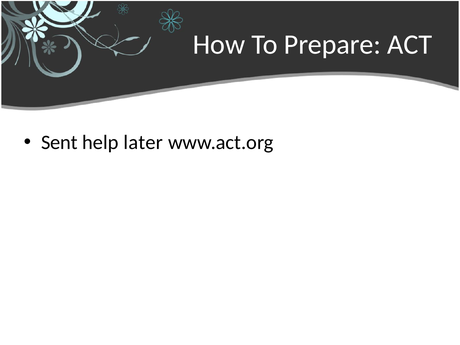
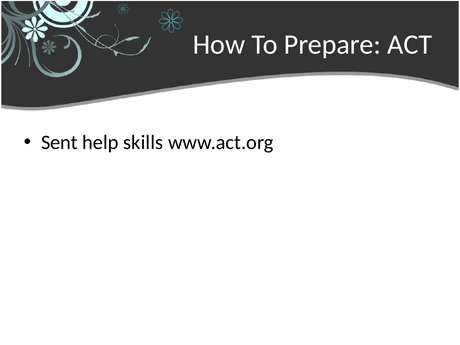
later: later -> skills
